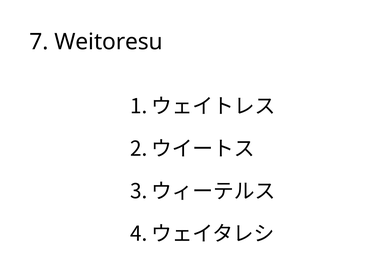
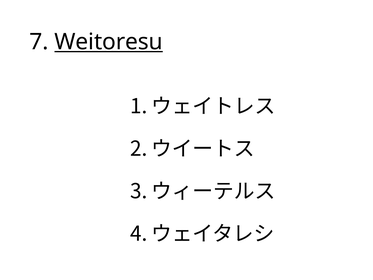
Weitoresu underline: none -> present
